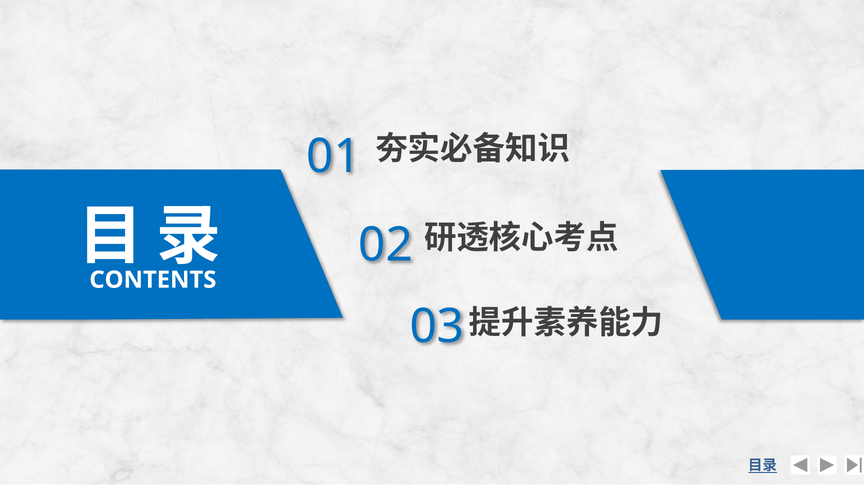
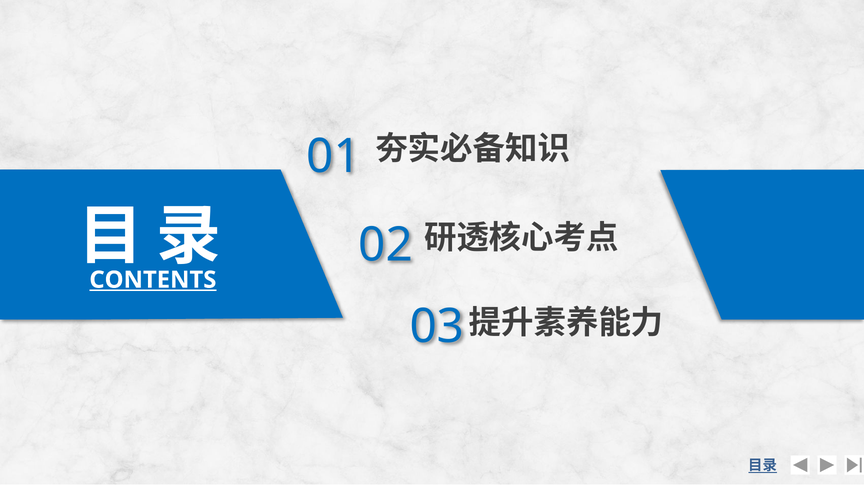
CONTENTS underline: none -> present
